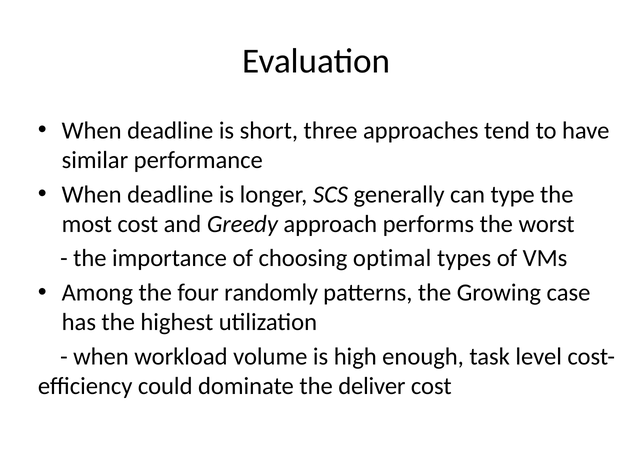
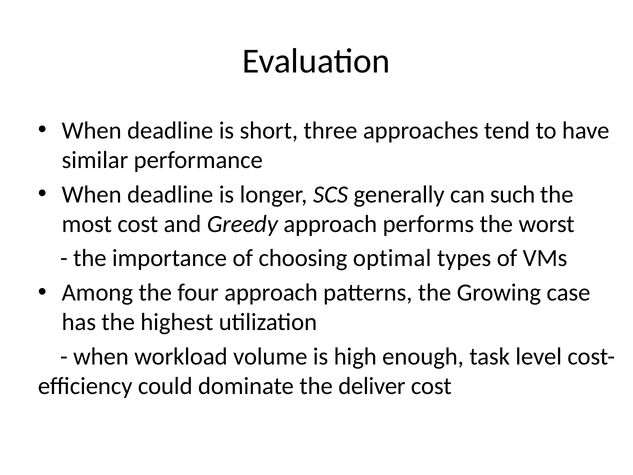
type: type -> such
four randomly: randomly -> approach
